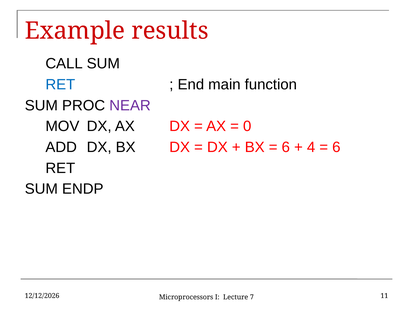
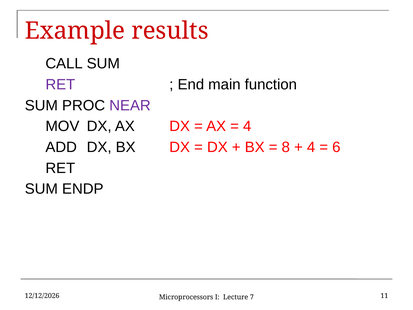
RET at (60, 85) colour: blue -> purple
0 at (247, 126): 0 -> 4
6 at (286, 147): 6 -> 8
